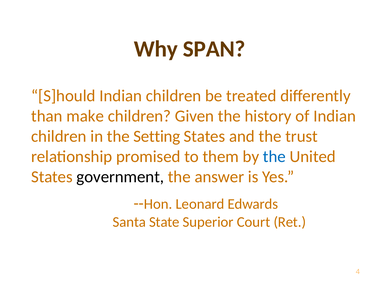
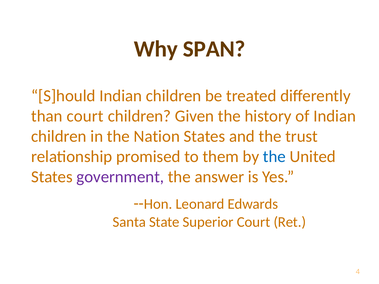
than make: make -> court
Setting: Setting -> Nation
government colour: black -> purple
